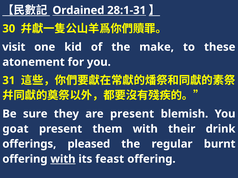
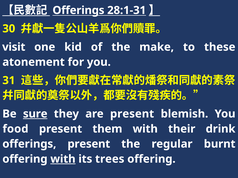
Ordained at (78, 10): Ordained -> Offerings
sure underline: none -> present
goat: goat -> food
offerings pleased: pleased -> present
feast: feast -> trees
